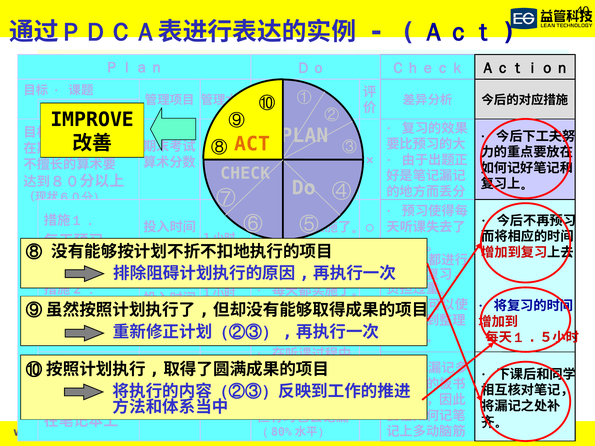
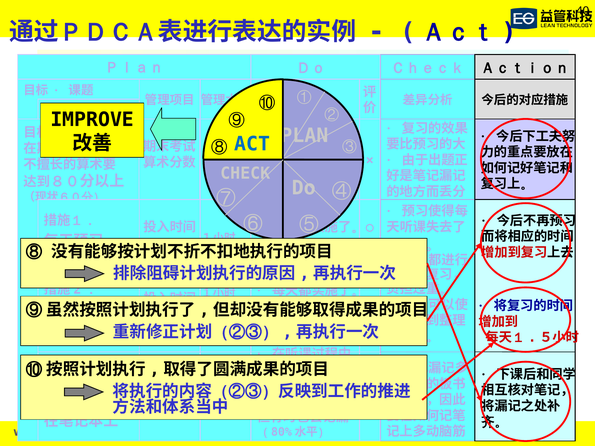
ACT colour: orange -> blue
